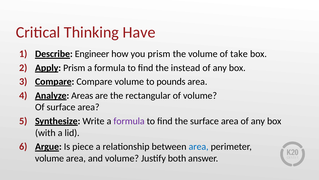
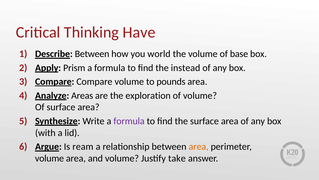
Describe Engineer: Engineer -> Between
you prism: prism -> world
take: take -> base
rectangular: rectangular -> exploration
piece: piece -> ream
area at (199, 146) colour: blue -> orange
both: both -> take
